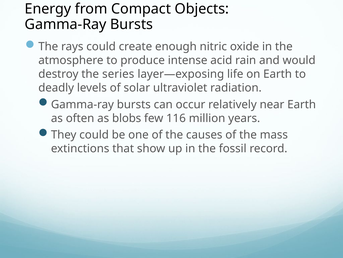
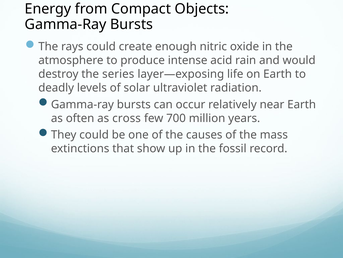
blobs: blobs -> cross
116: 116 -> 700
